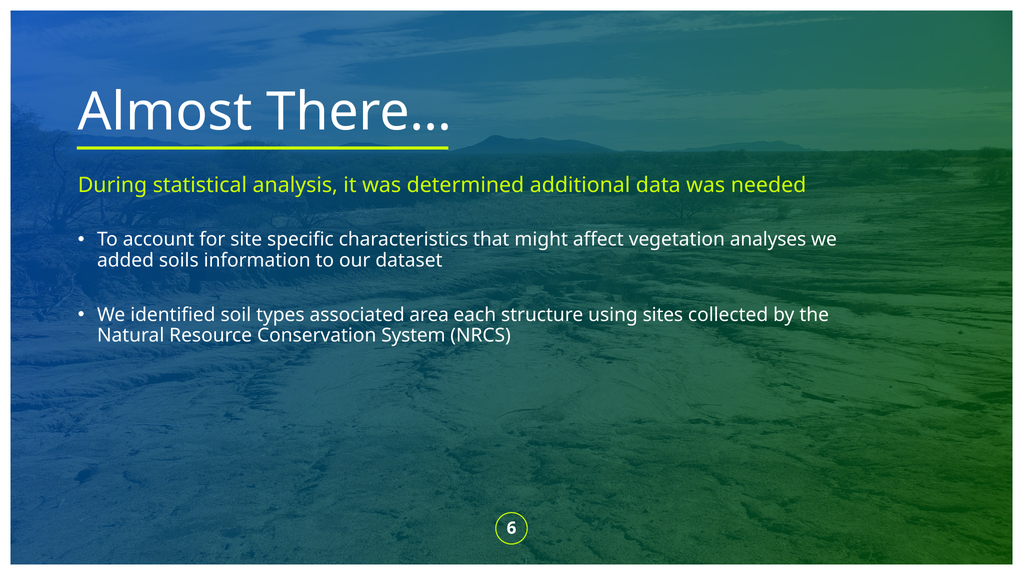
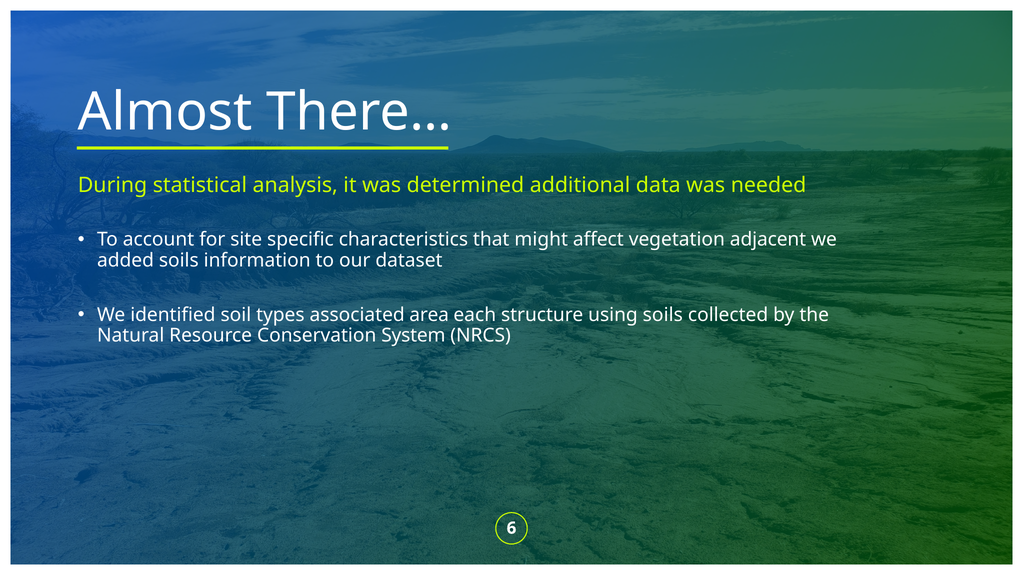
analyses: analyses -> adjacent
using sites: sites -> soils
